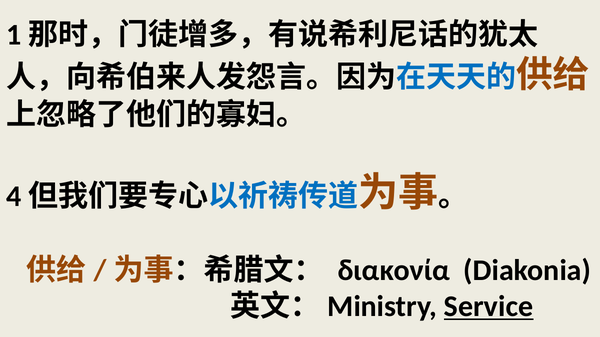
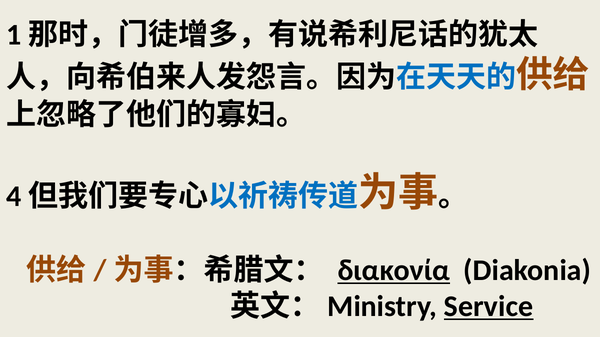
διακονία underline: none -> present
